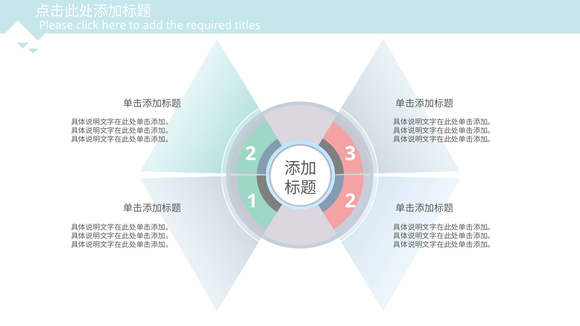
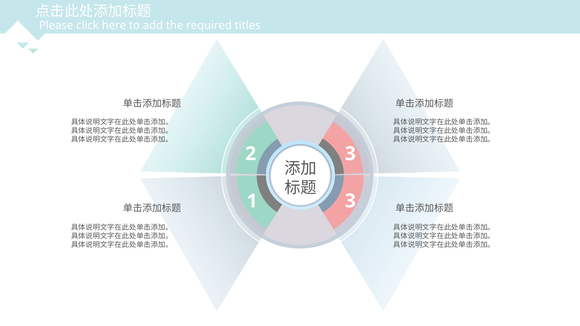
1 2: 2 -> 3
